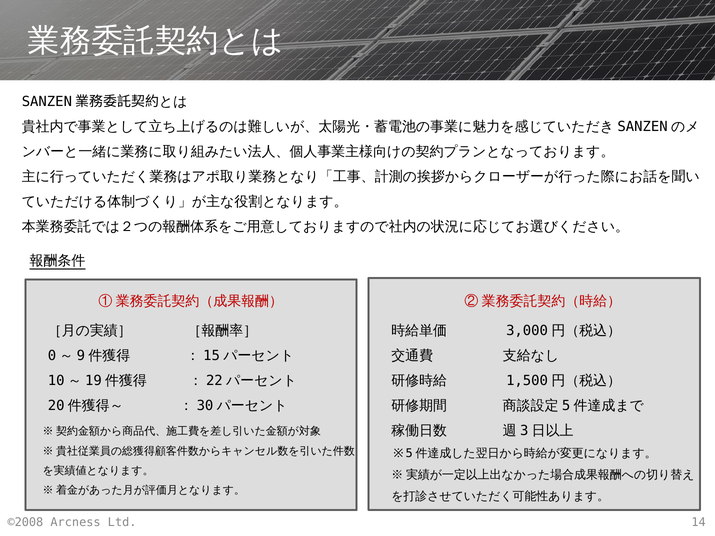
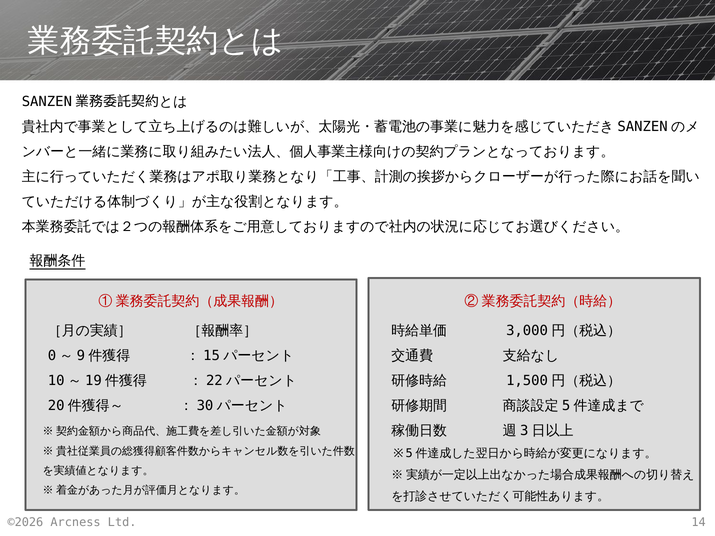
©2008: ©2008 -> ©2026
